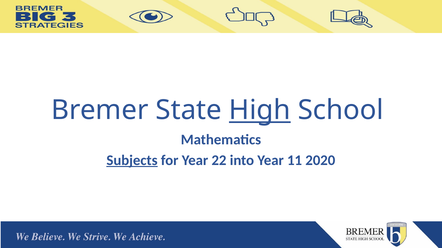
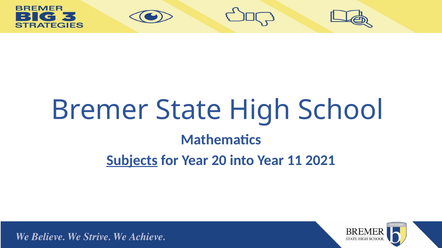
High underline: present -> none
22: 22 -> 20
2020: 2020 -> 2021
